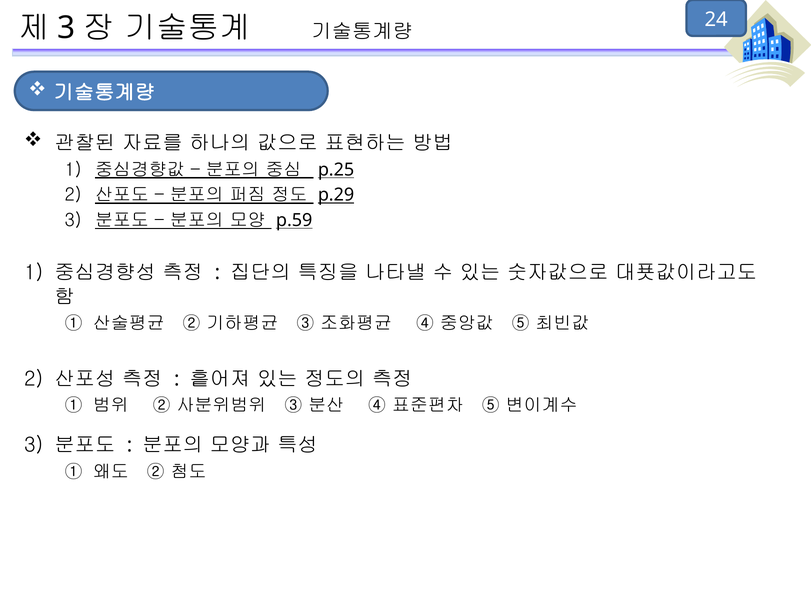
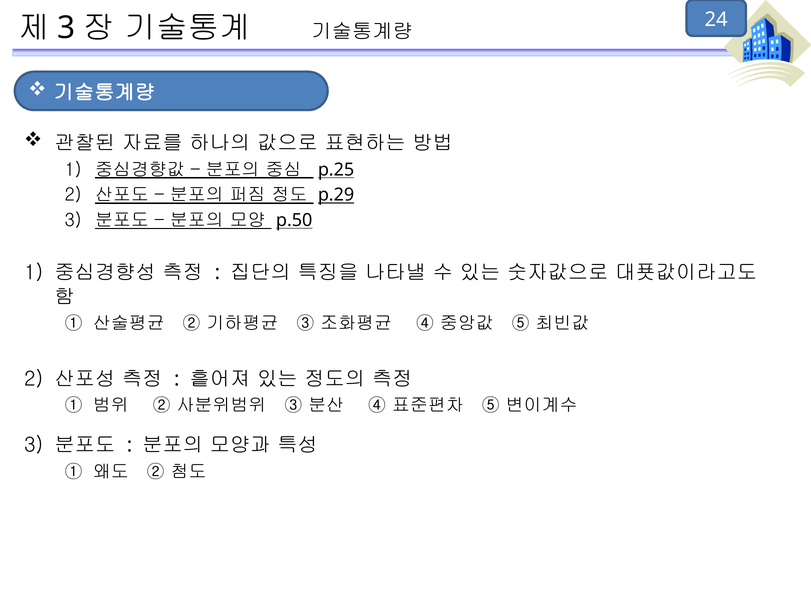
p.59: p.59 -> p.50
